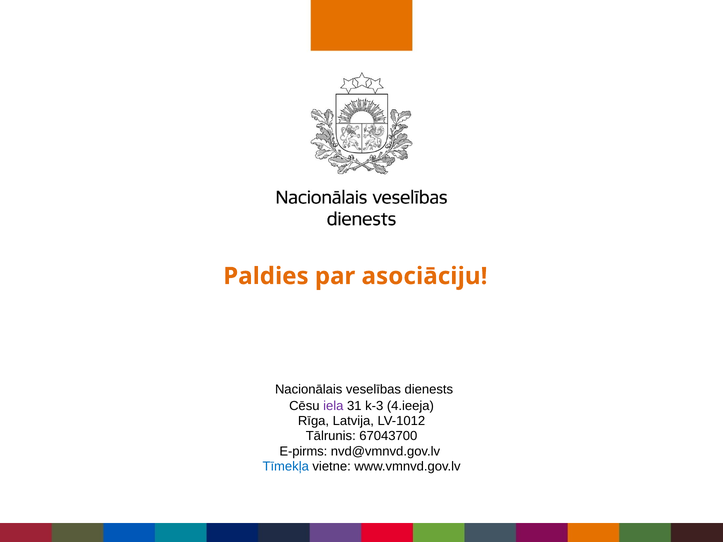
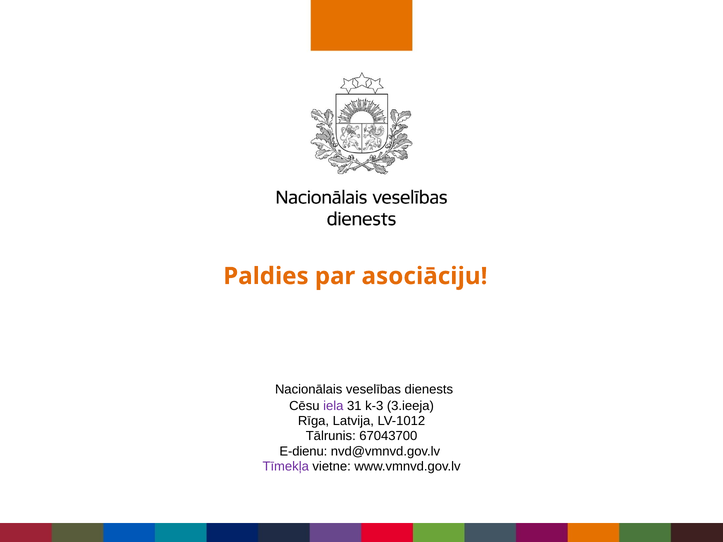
4.ieeja: 4.ieeja -> 3.ieeja
E-pirms: E-pirms -> E-dienu
Tīmekļa colour: blue -> purple
